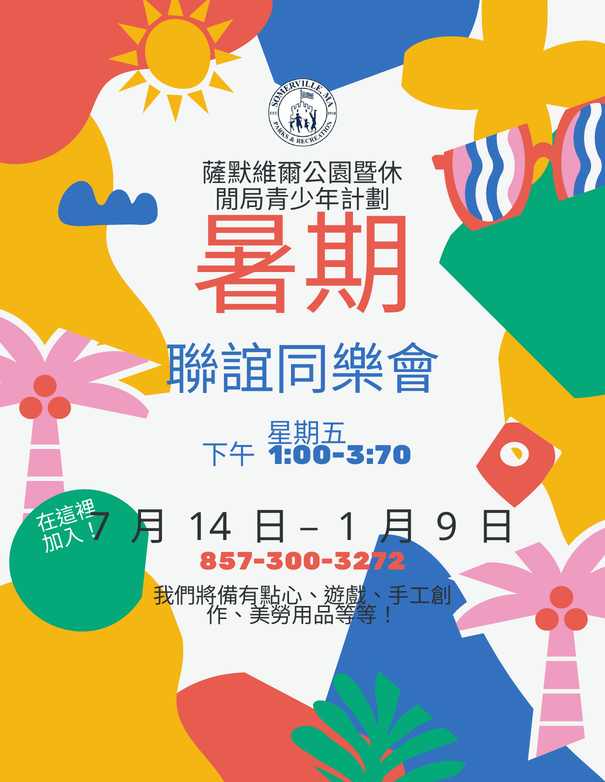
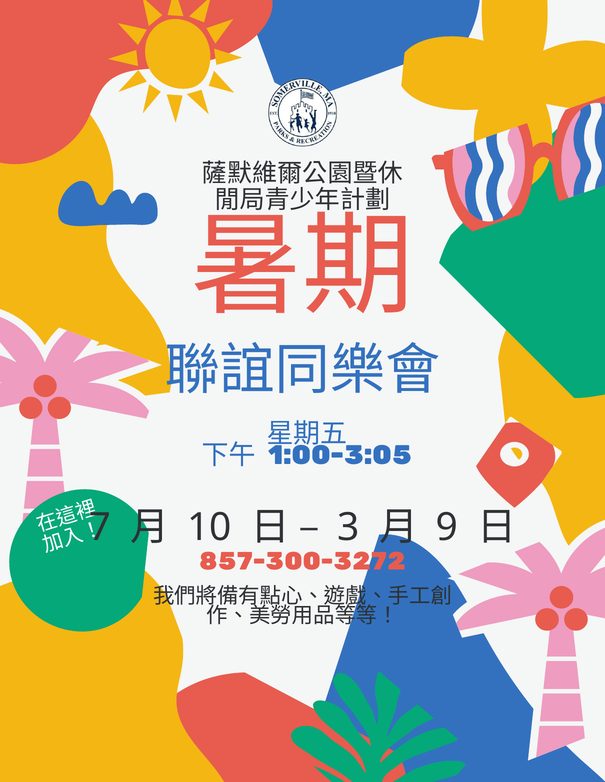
1:00-3:70: 1:00-3:70 -> 1:00-3:05
14: 14 -> 10
1: 1 -> 3
